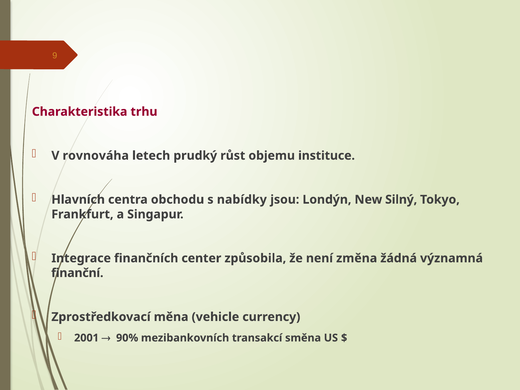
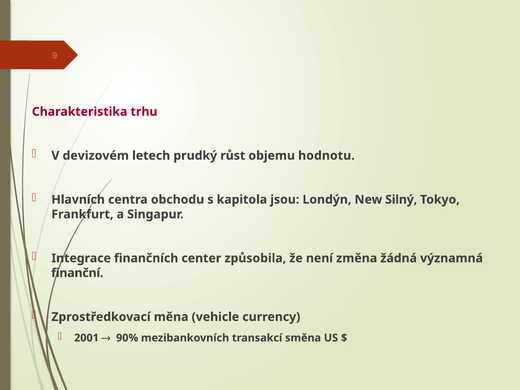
rovnováha: rovnováha -> devizovém
instituce: instituce -> hodnotu
nabídky: nabídky -> kapitola
